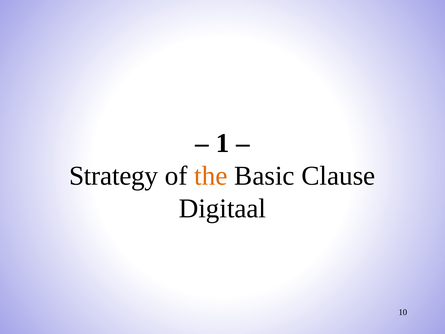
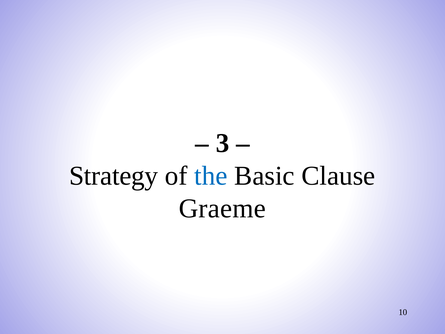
1: 1 -> 3
the colour: orange -> blue
Digitaal: Digitaal -> Graeme
